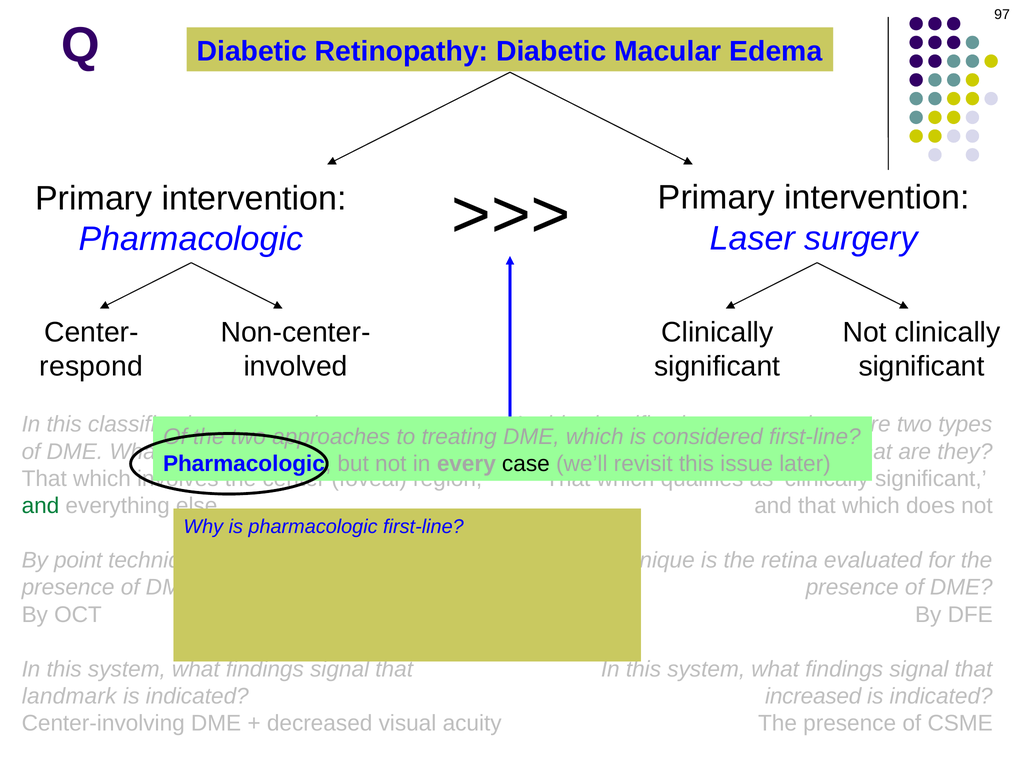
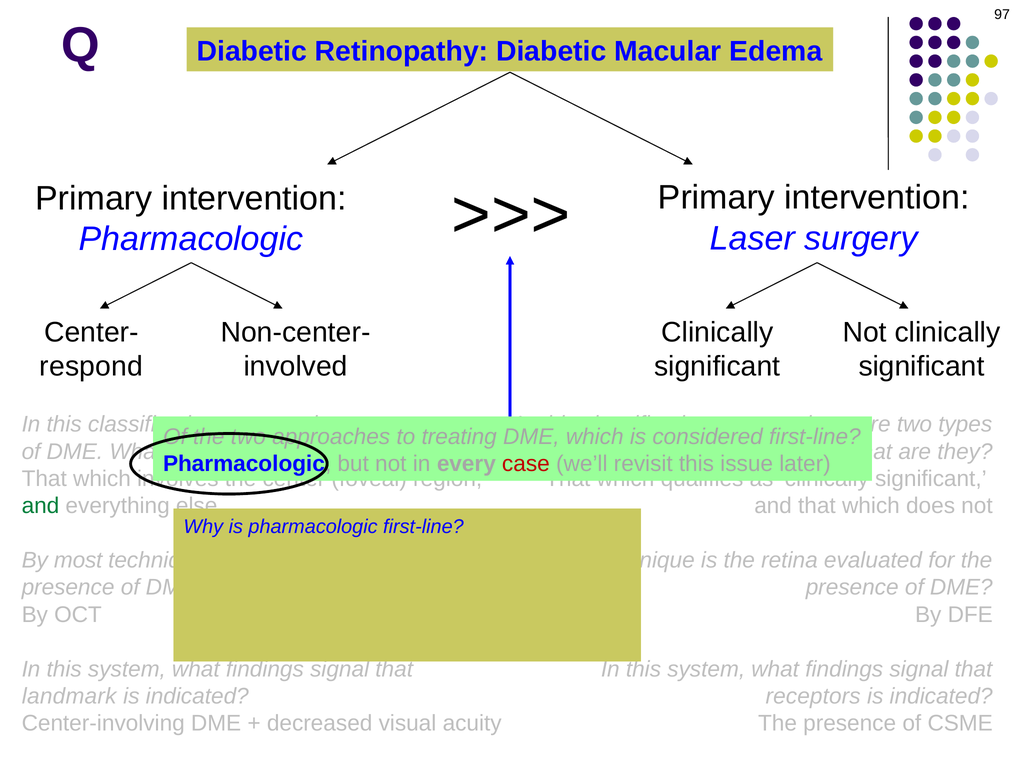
case colour: black -> red
point: point -> most
increased: increased -> receptors
